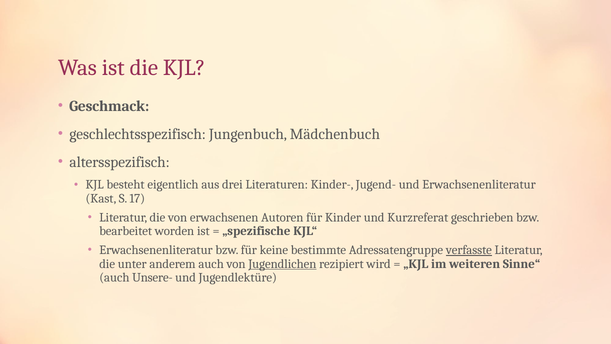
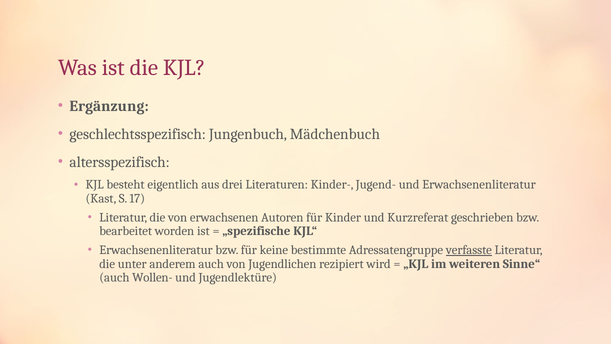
Geschmack: Geschmack -> Ergänzung
Jugendlichen underline: present -> none
Unsere-: Unsere- -> Wollen-
